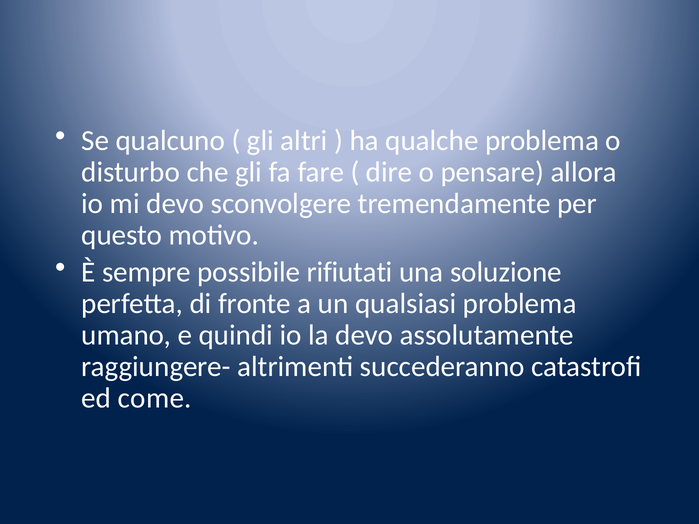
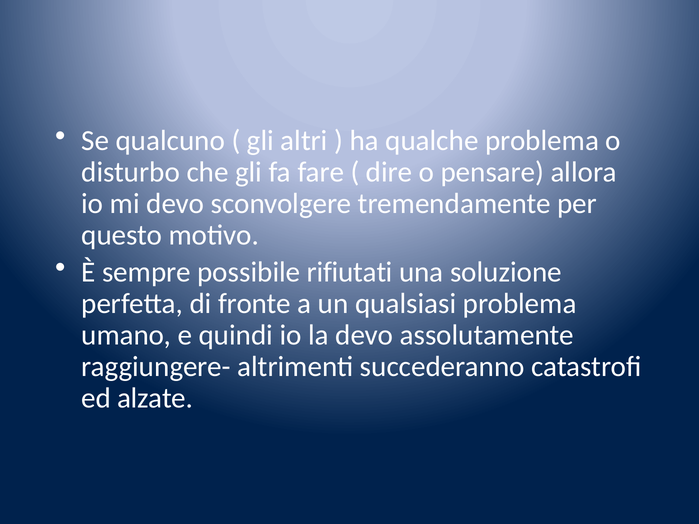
come: come -> alzate
